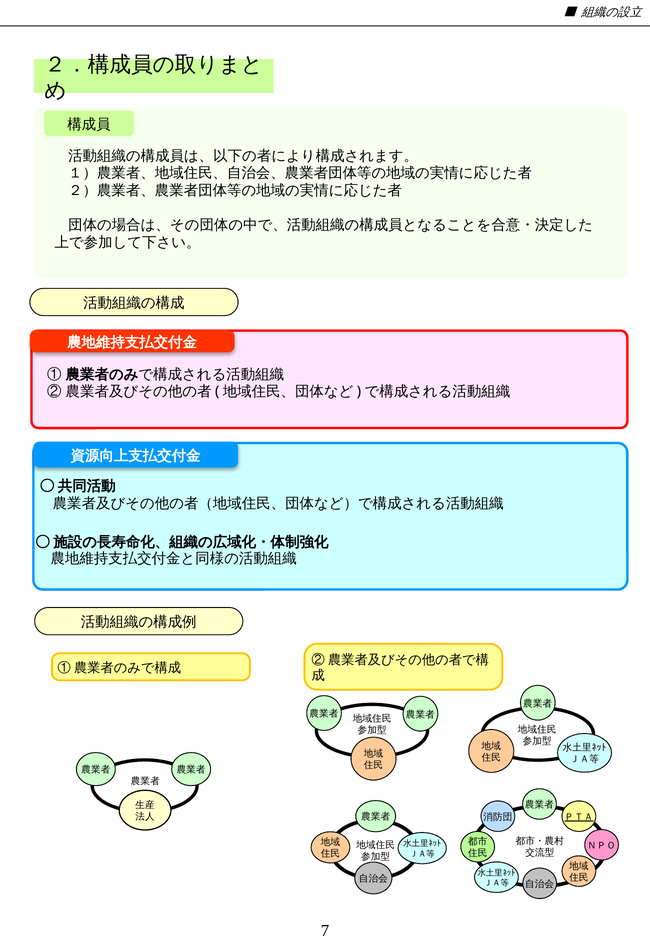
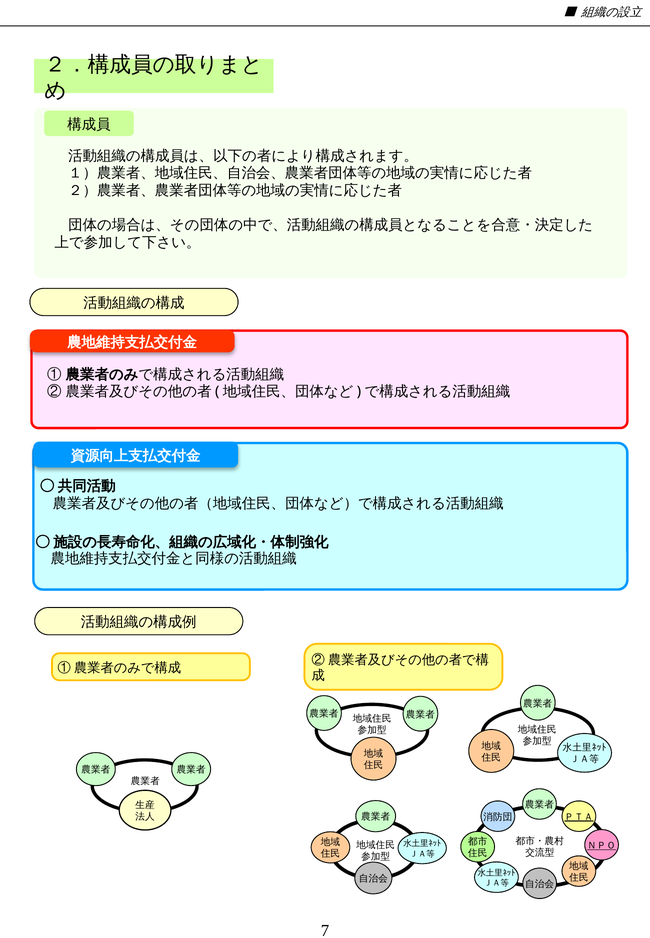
ＮＰＯ underline: none -> present
